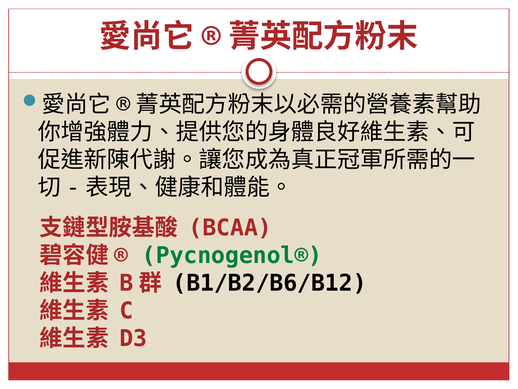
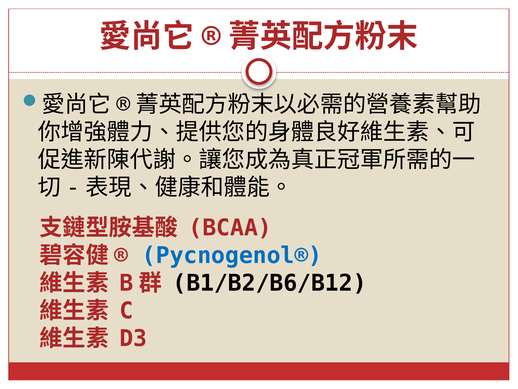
Pycnogenol® colour: green -> blue
